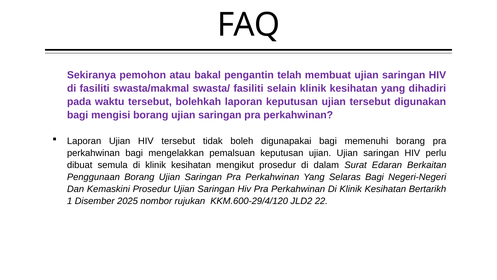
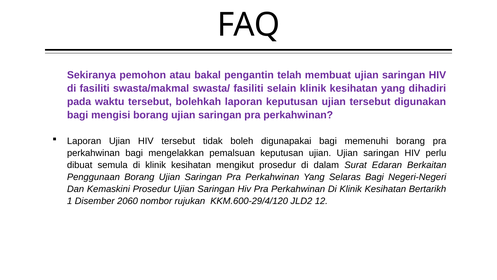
2025: 2025 -> 2060
22: 22 -> 12
